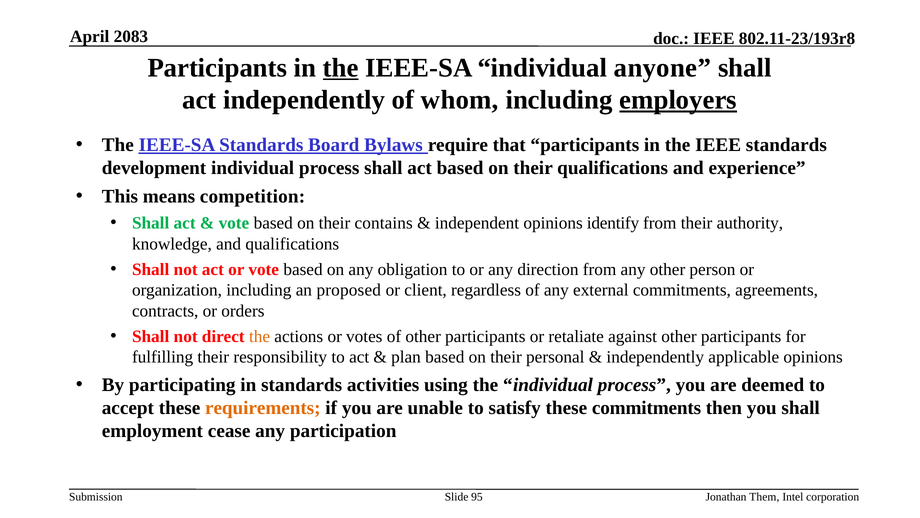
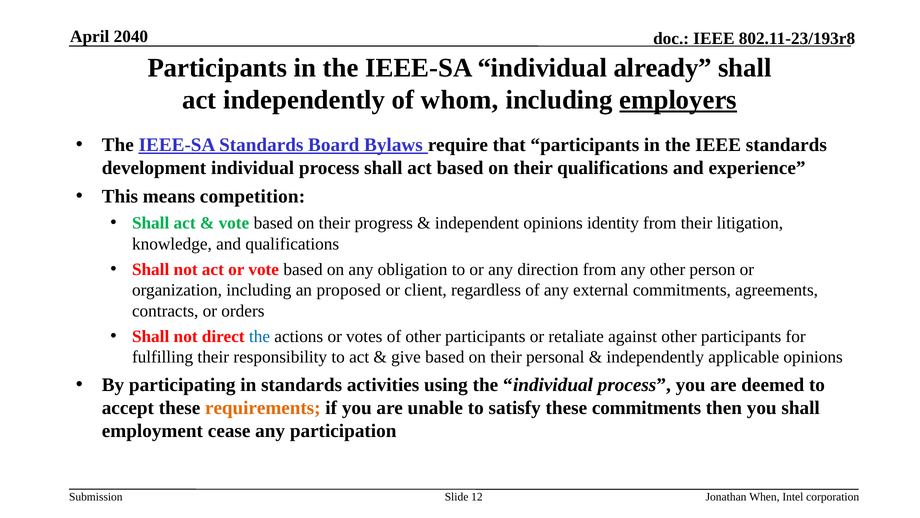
2083: 2083 -> 2040
the at (341, 68) underline: present -> none
anyone: anyone -> already
contains: contains -> progress
identify: identify -> identity
authority: authority -> litigation
the at (260, 336) colour: orange -> blue
plan: plan -> give
95: 95 -> 12
Them: Them -> When
